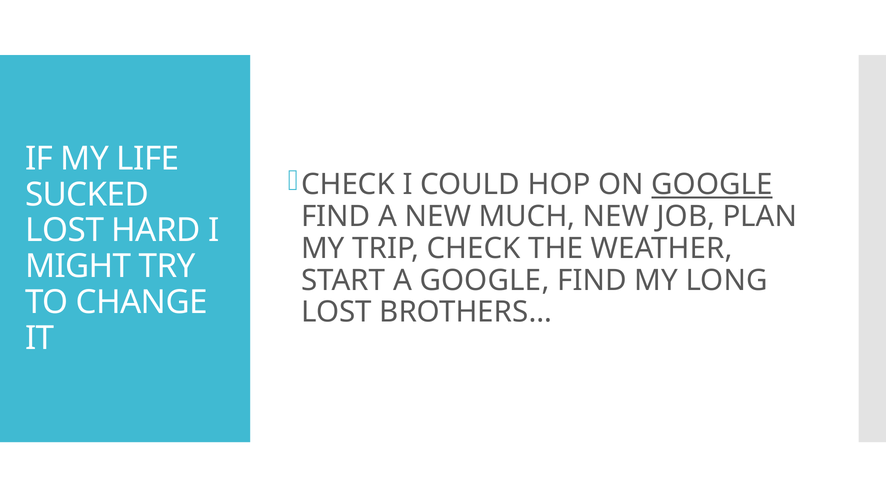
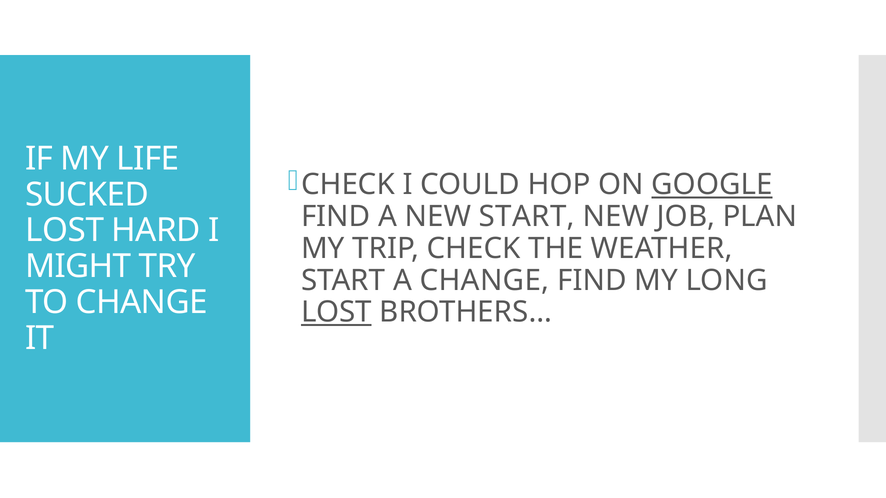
NEW MUCH: MUCH -> START
A GOOGLE: GOOGLE -> CHANGE
LOST at (336, 312) underline: none -> present
